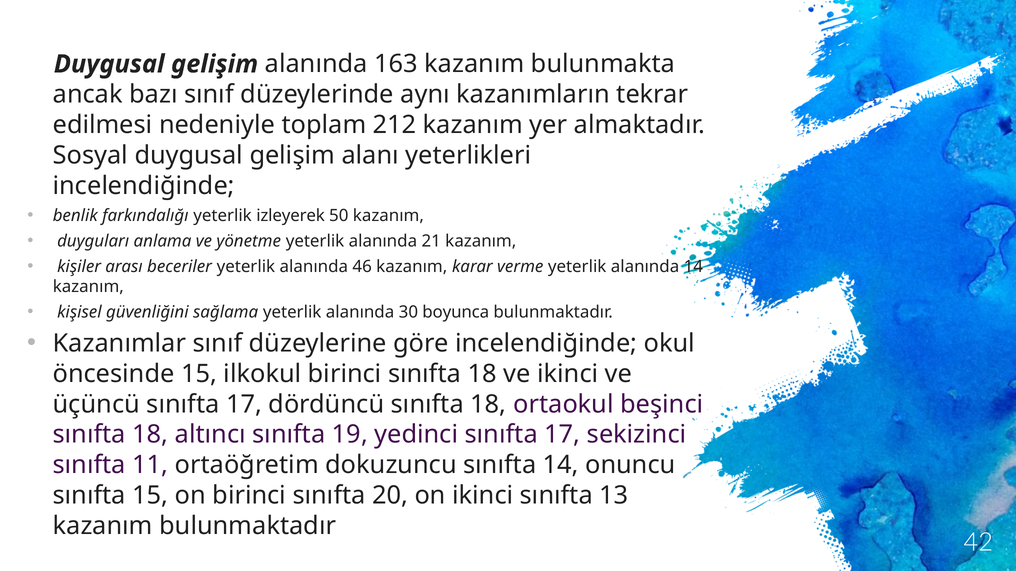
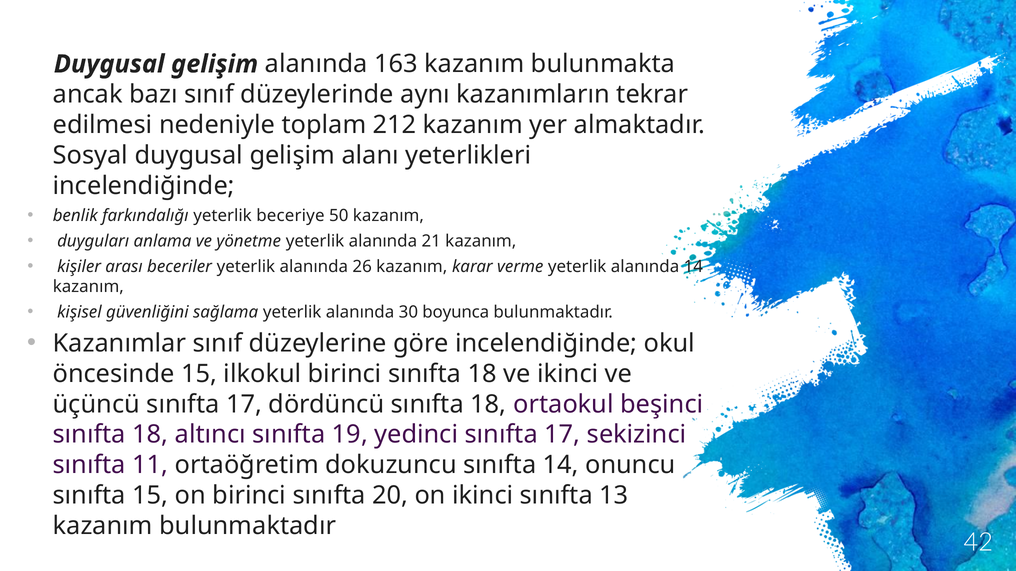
izleyerek: izleyerek -> beceriye
46: 46 -> 26
